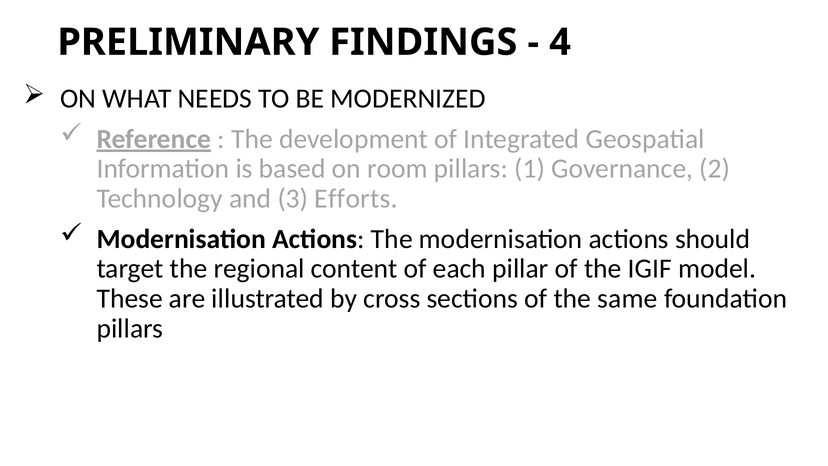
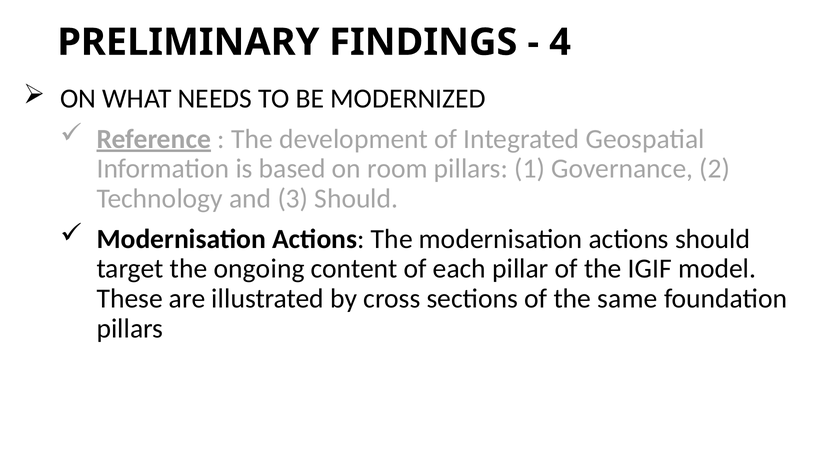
3 Efforts: Efforts -> Should
regional: regional -> ongoing
